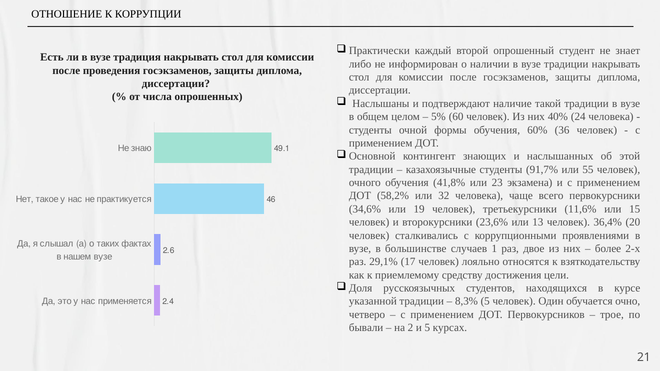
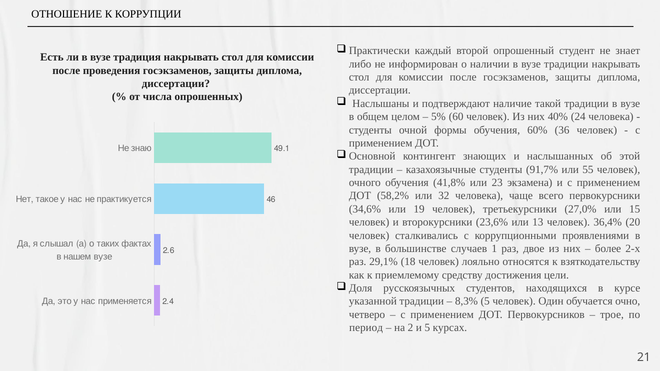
11,6%: 11,6% -> 27,0%
17: 17 -> 18
бывали: бывали -> период
